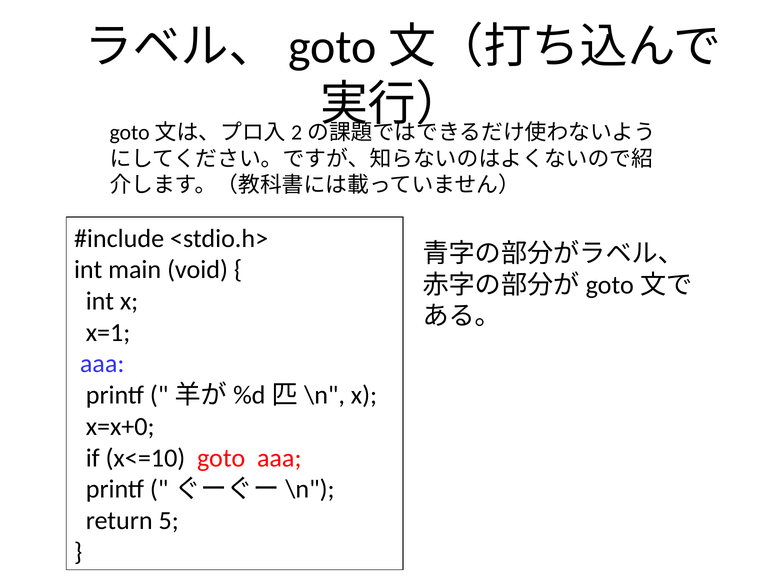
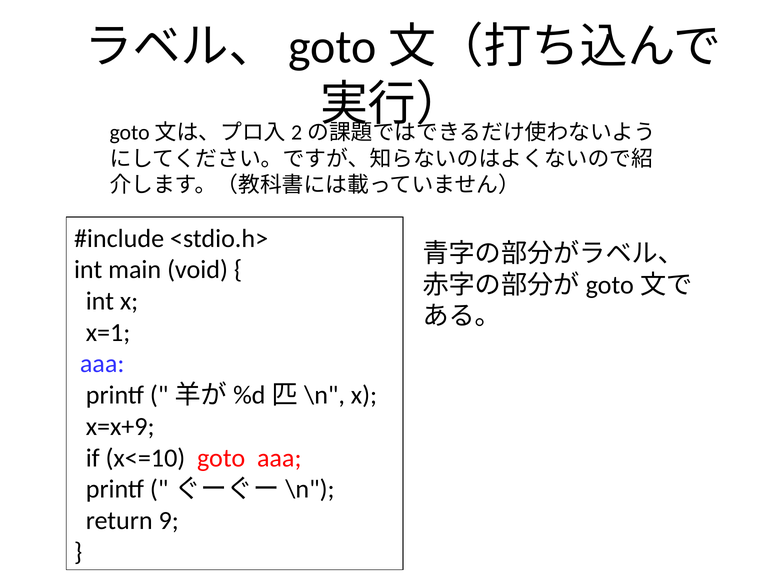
x=x+0: x=x+0 -> x=x+9
5: 5 -> 9
